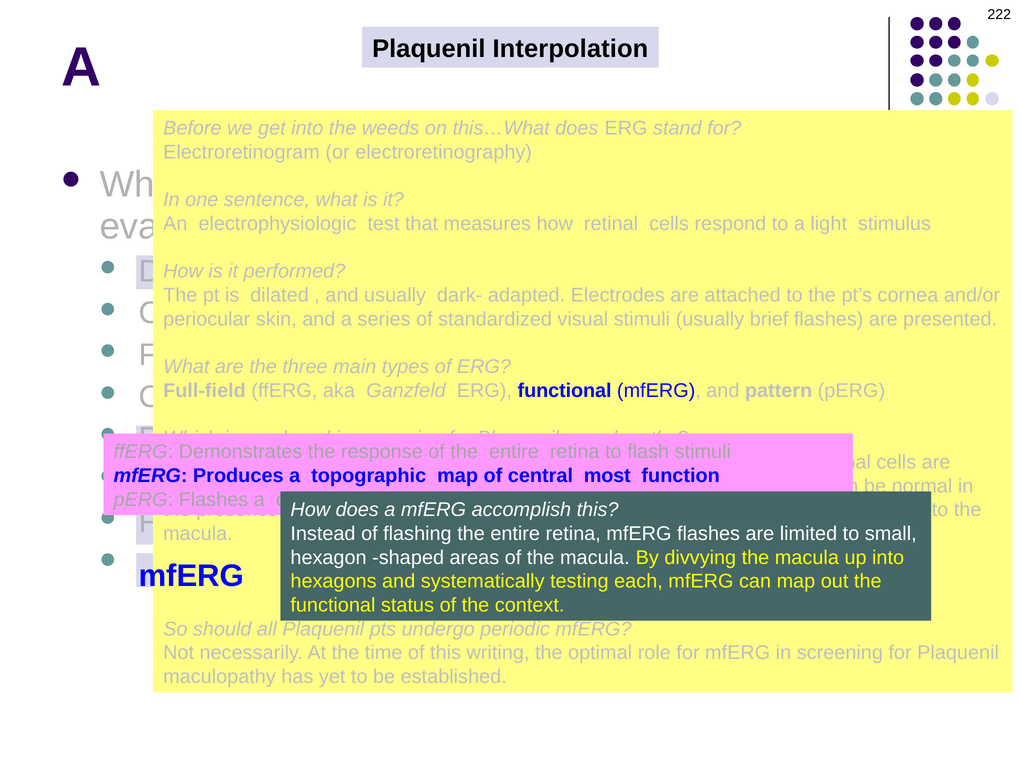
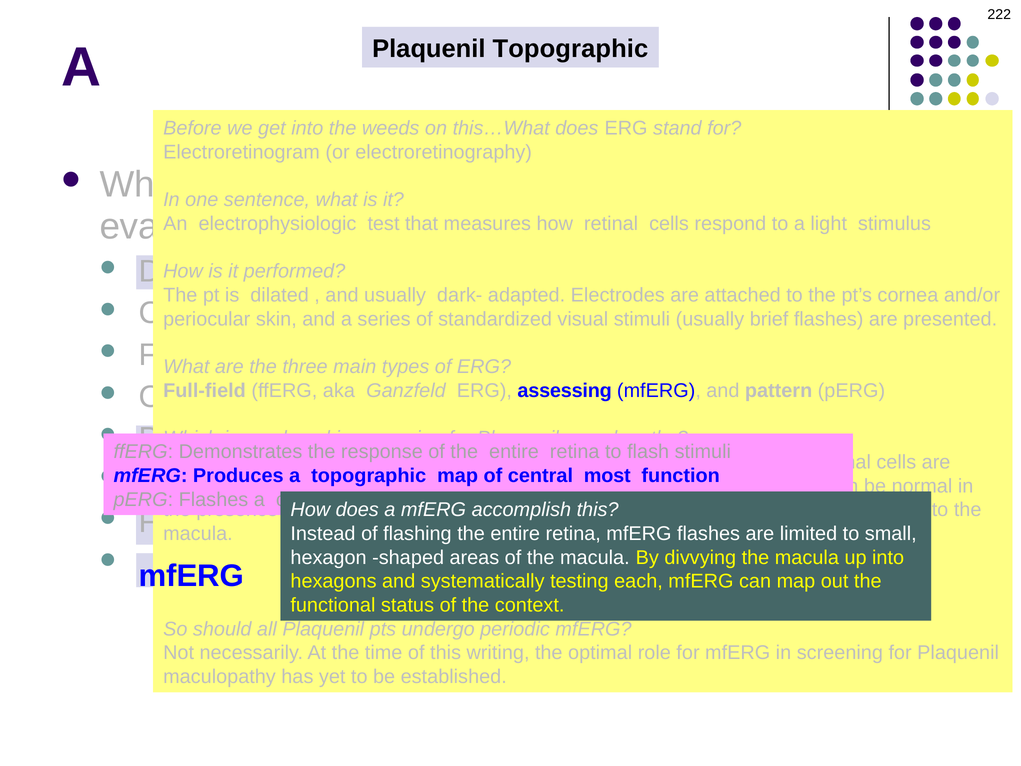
Plaquenil Interpolation: Interpolation -> Topographic
functional at (565, 391): functional -> assessing
